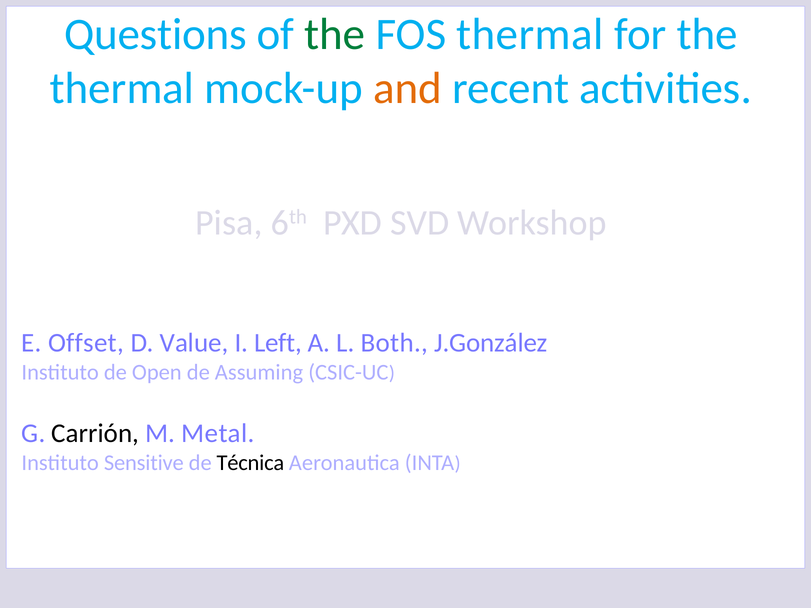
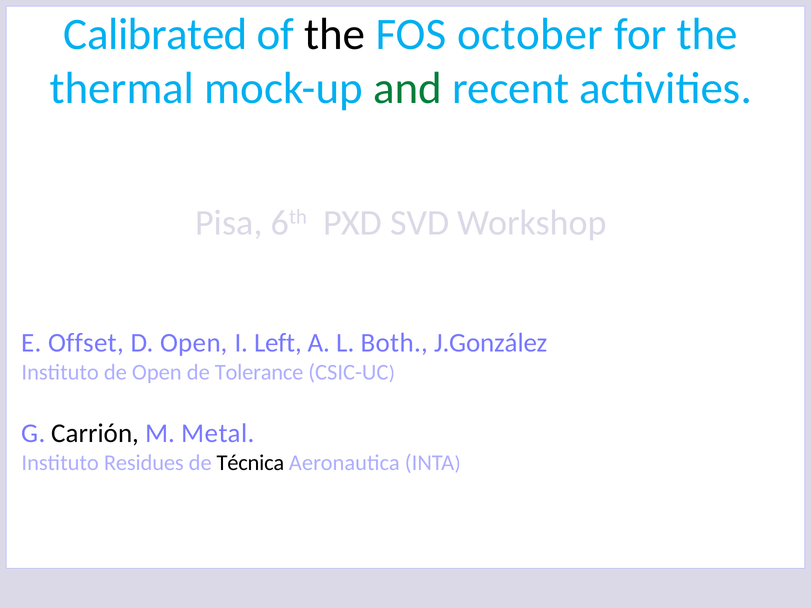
Questions: Questions -> Calibrated
the at (335, 34) colour: green -> black
FOS thermal: thermal -> october
and colour: orange -> green
D Value: Value -> Open
Assuming: Assuming -> Tolerance
Sensitive: Sensitive -> Residues
